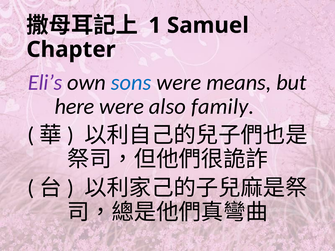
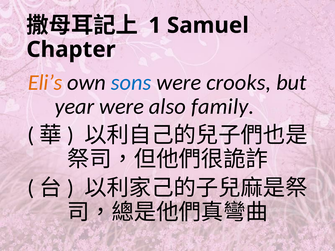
Eli’s colour: purple -> orange
means: means -> crooks
here: here -> year
